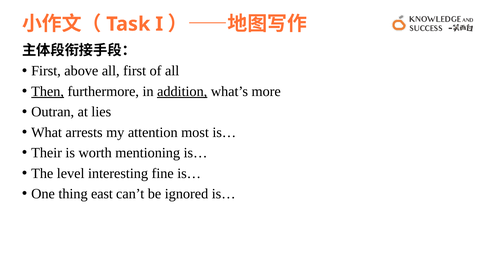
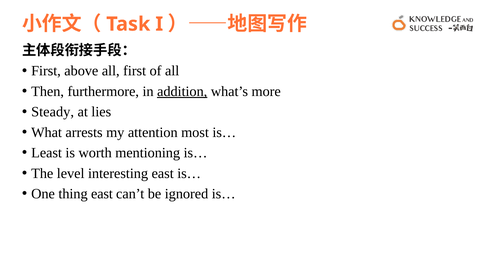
Then underline: present -> none
Outran: Outran -> Steady
Their: Their -> Least
interesting fine: fine -> east
